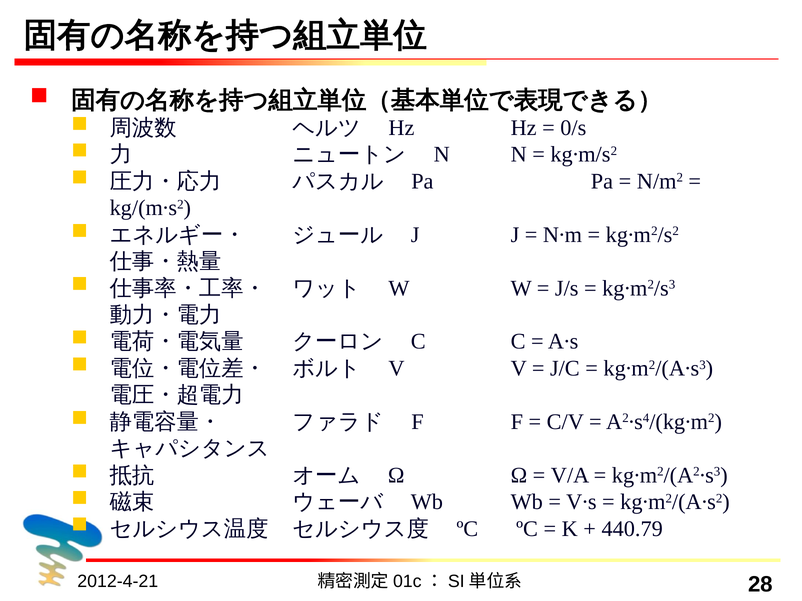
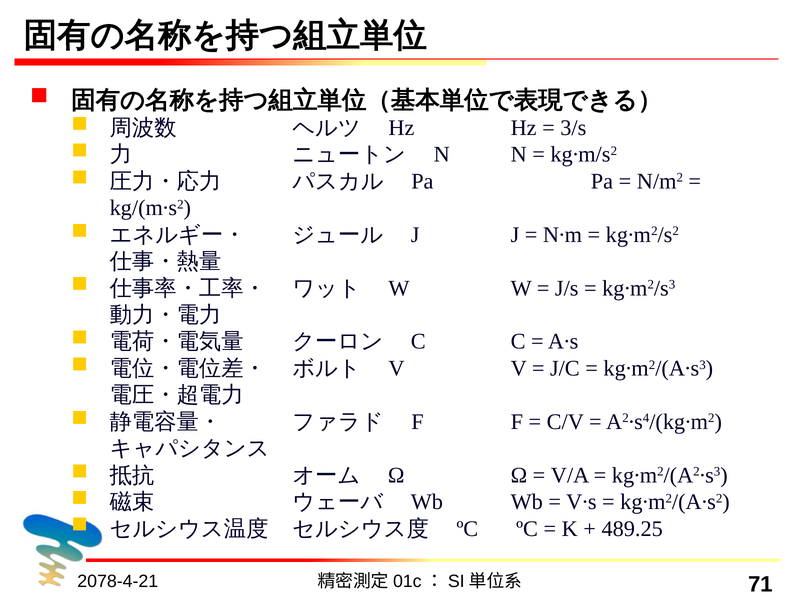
0/s: 0/s -> 3/s
440.79: 440.79 -> 489.25
2012-4-21: 2012-4-21 -> 2078-4-21
28: 28 -> 71
